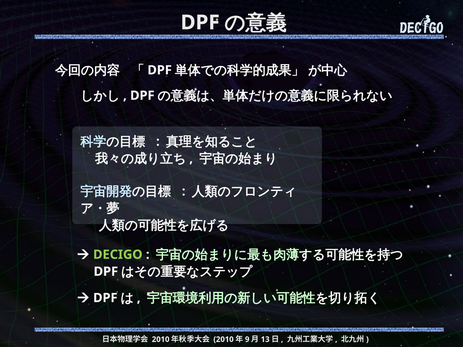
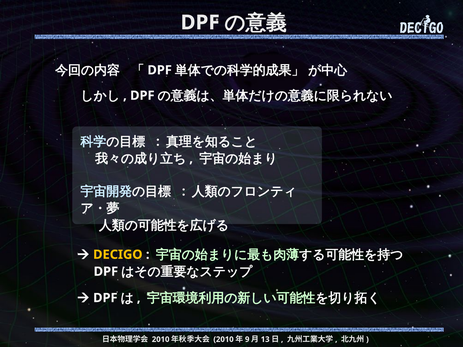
DECIGO colour: light green -> yellow
